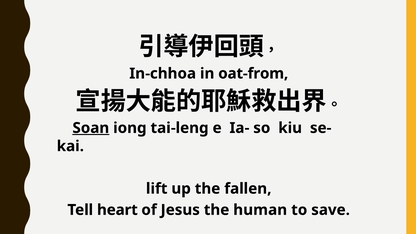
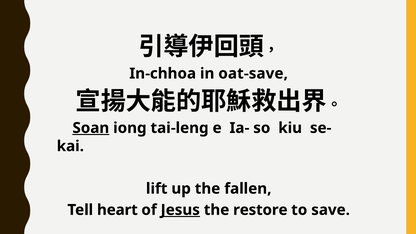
oat-from: oat-from -> oat-save
Jesus underline: none -> present
human: human -> restore
